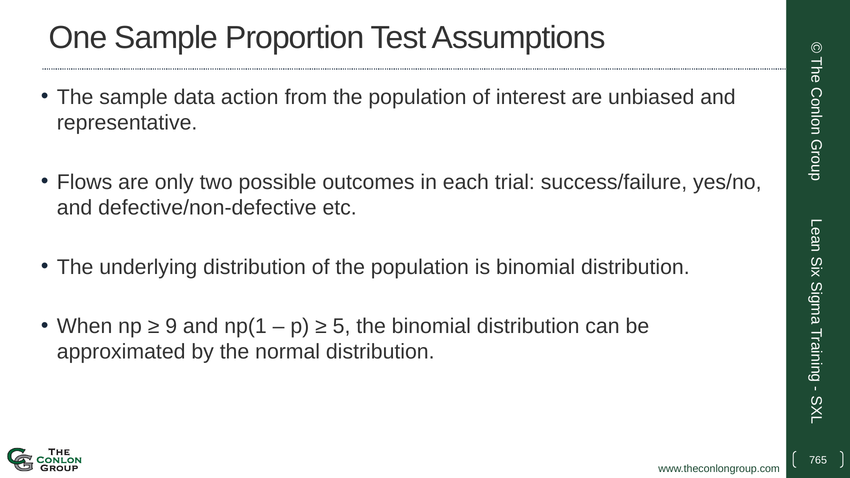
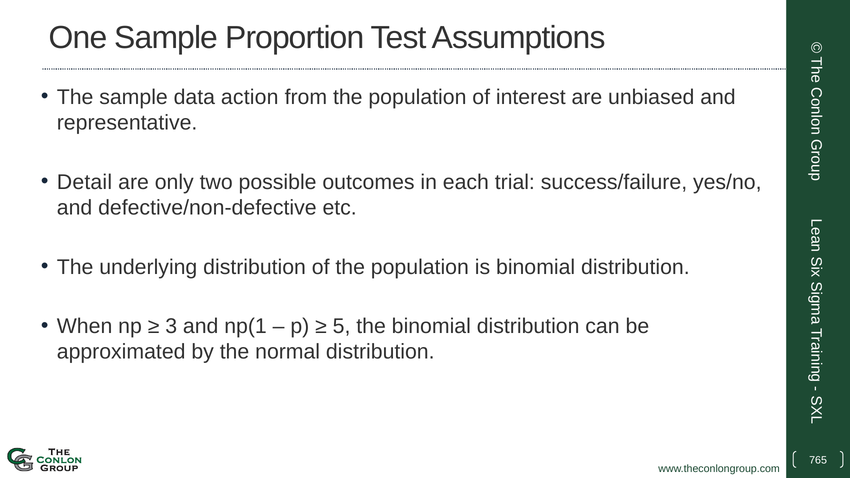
Flows: Flows -> Detail
9: 9 -> 3
